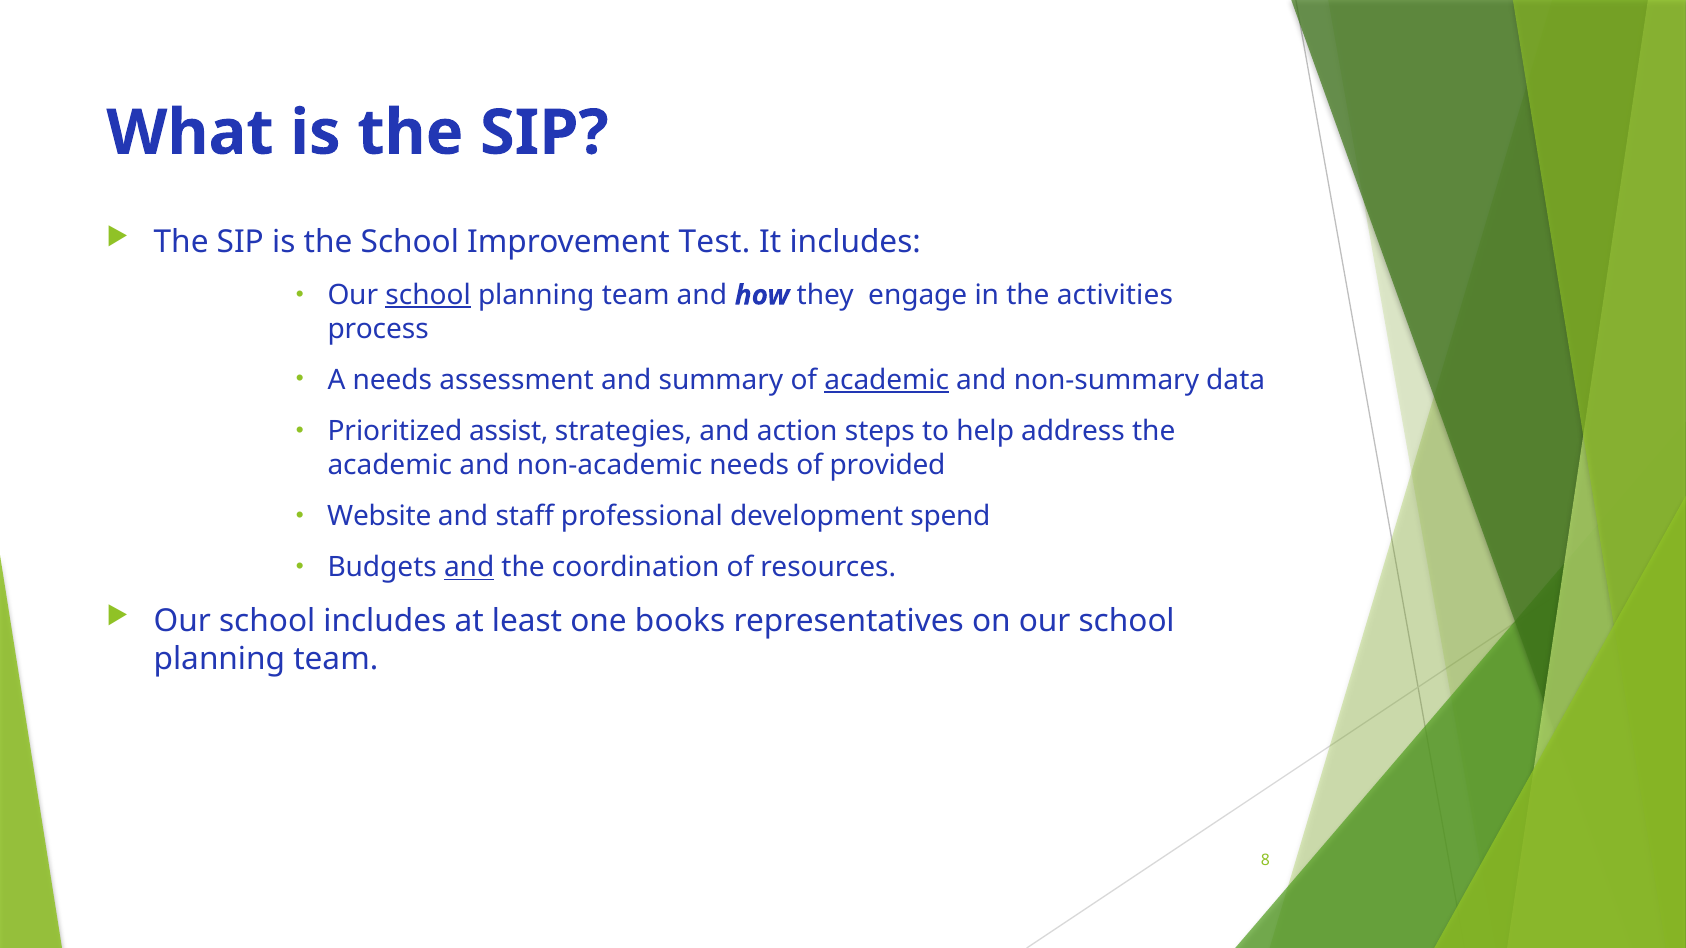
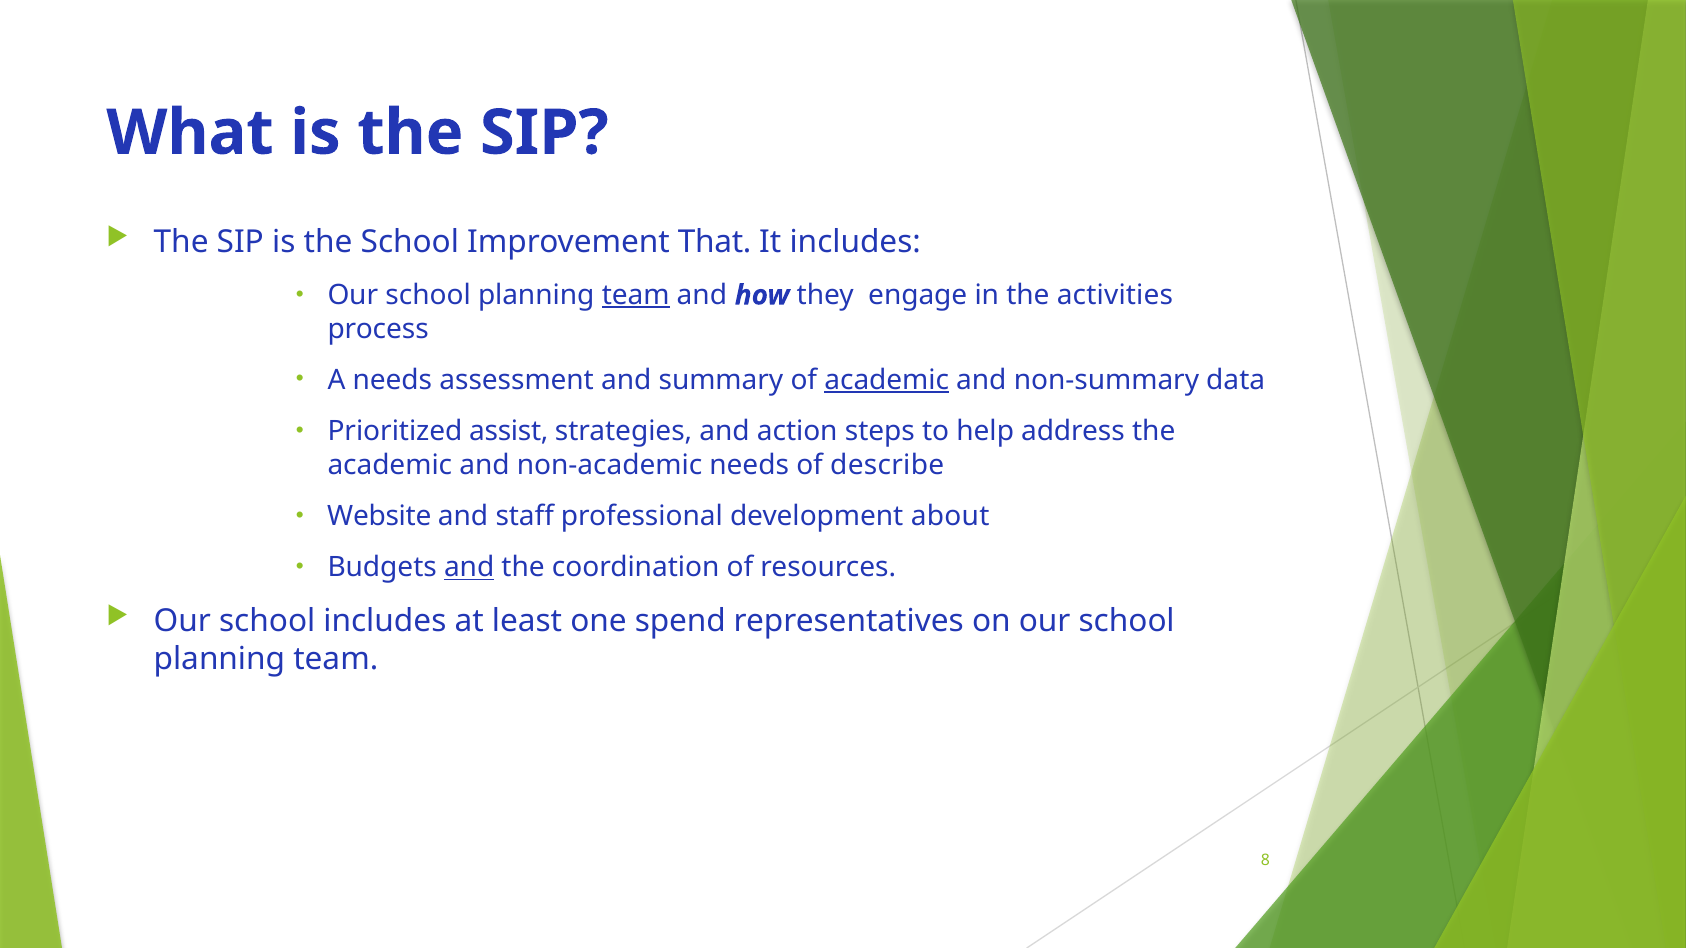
Test: Test -> That
school at (428, 295) underline: present -> none
team at (636, 295) underline: none -> present
provided: provided -> describe
spend: spend -> about
books: books -> spend
